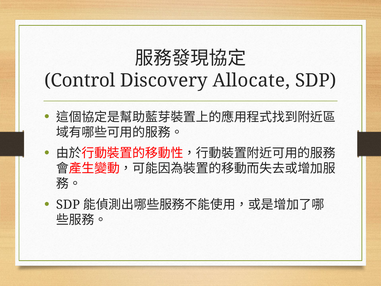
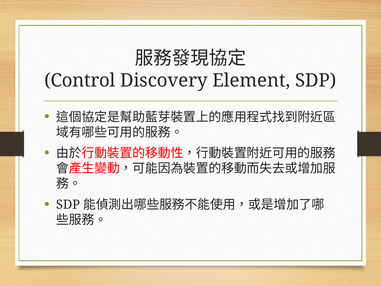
Allocate: Allocate -> Element
